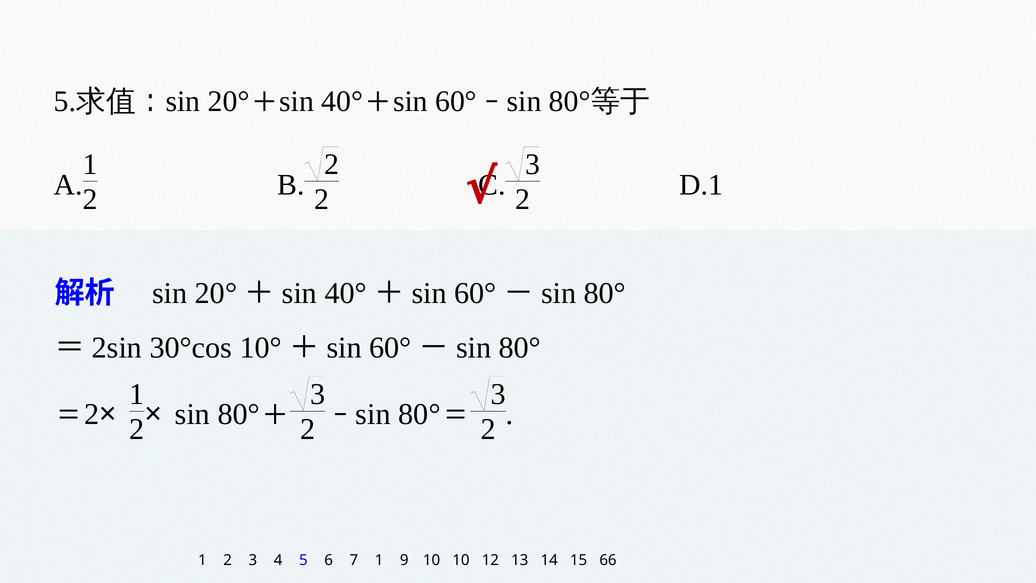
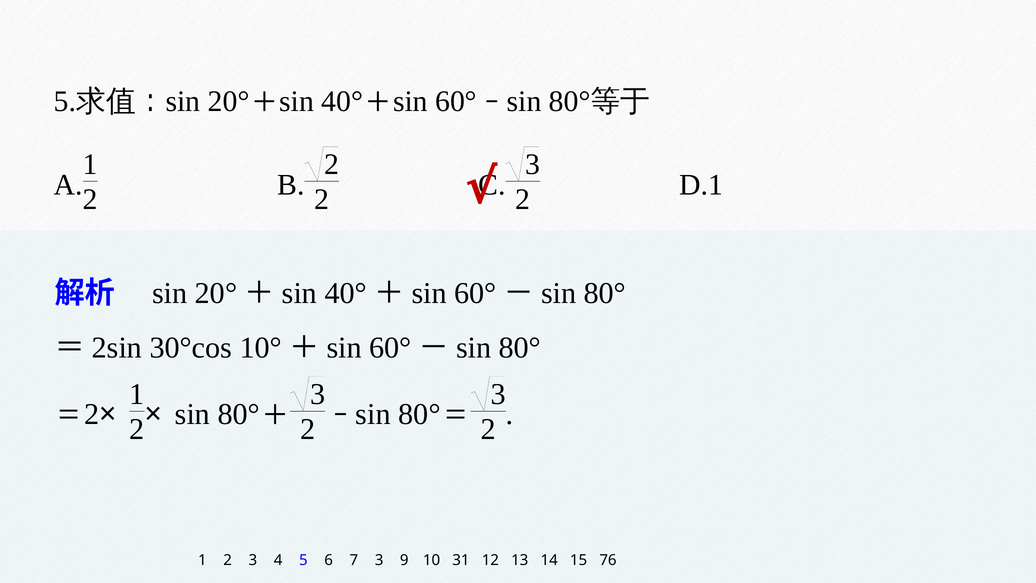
7 1: 1 -> 3
10 10: 10 -> 31
66: 66 -> 76
